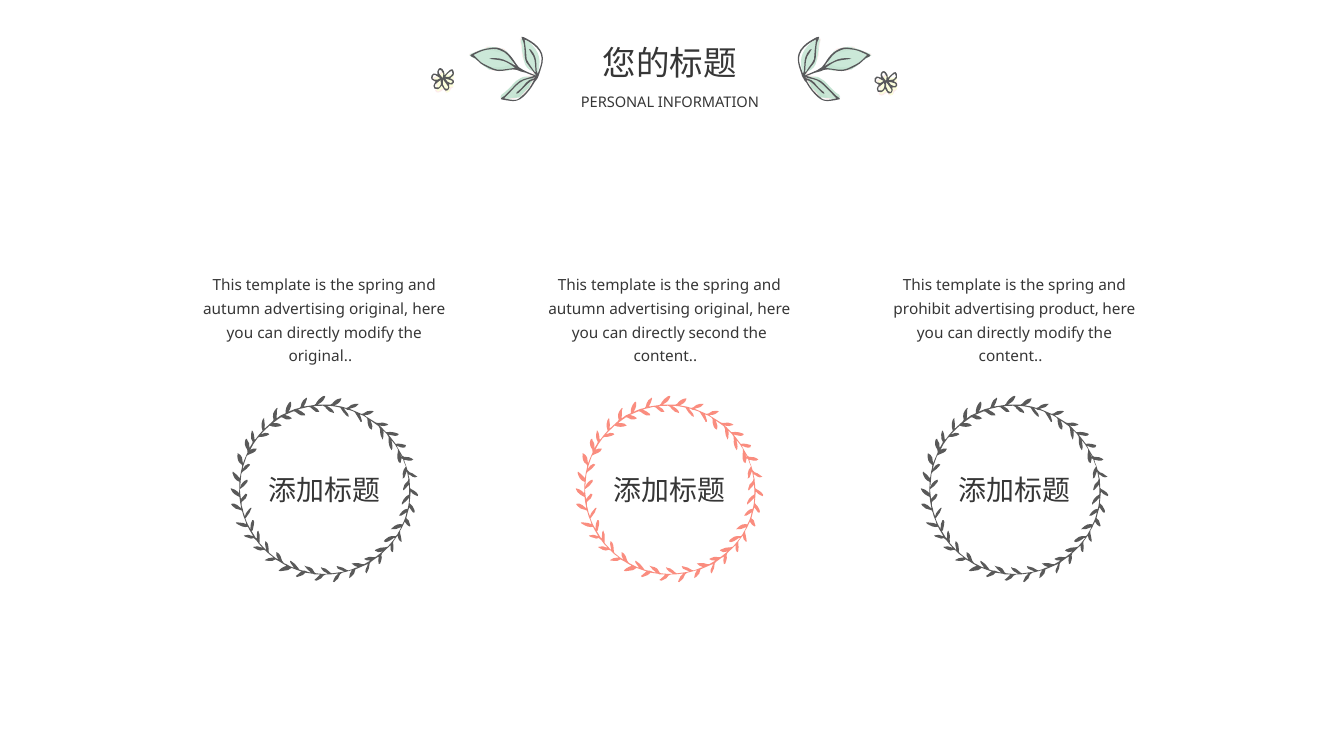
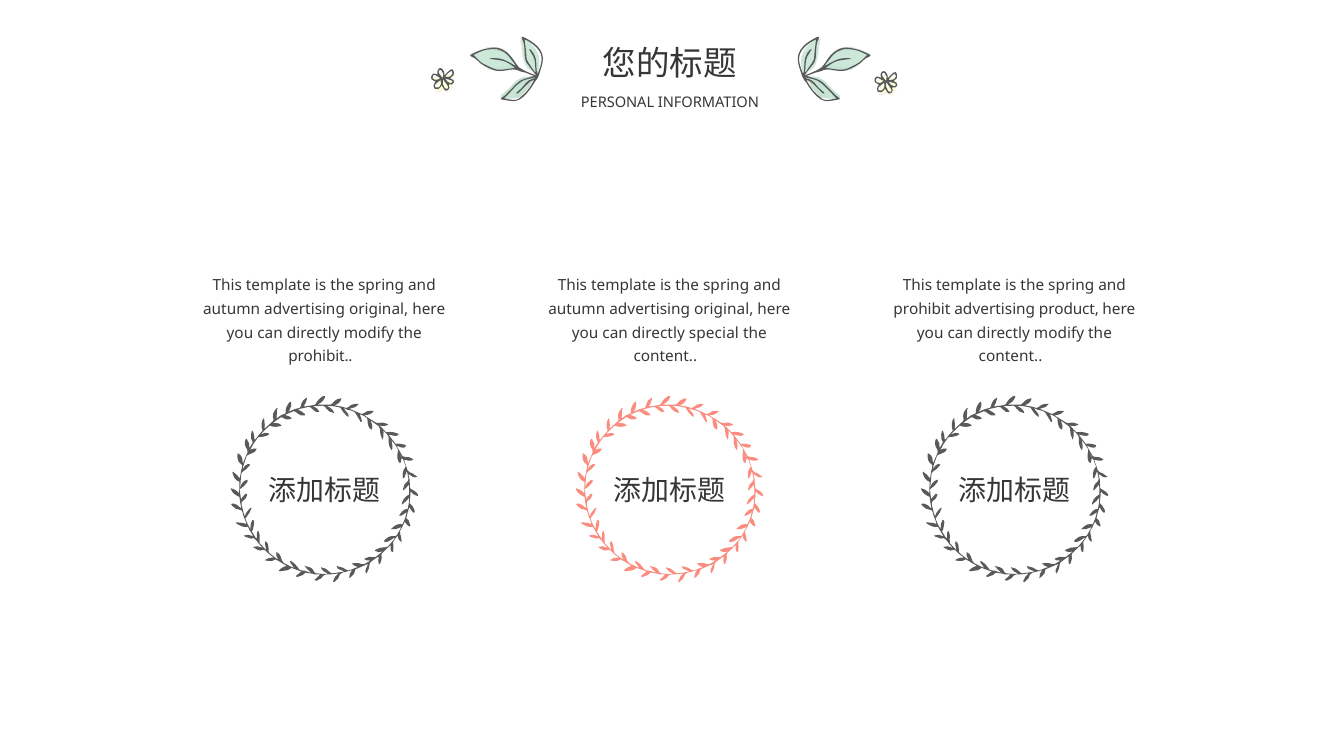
second: second -> special
original at (320, 357): original -> prohibit
